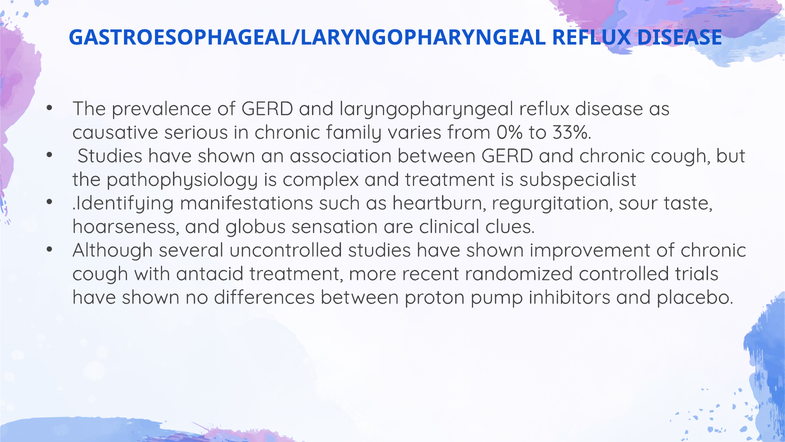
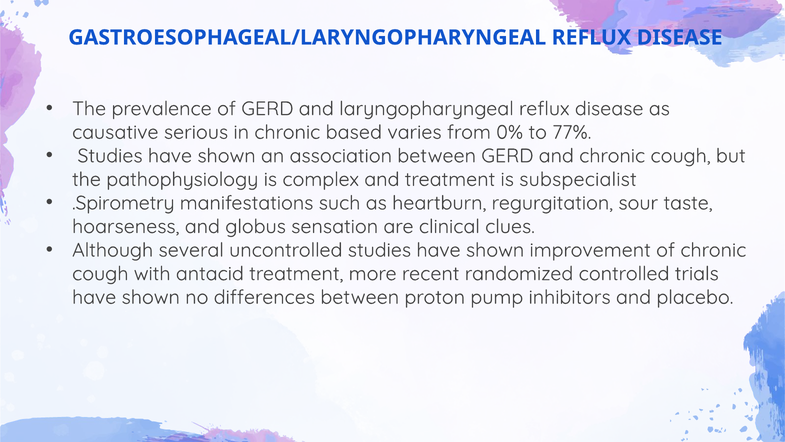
family: family -> based
33%: 33% -> 77%
.Identifying: .Identifying -> .Spirometry
